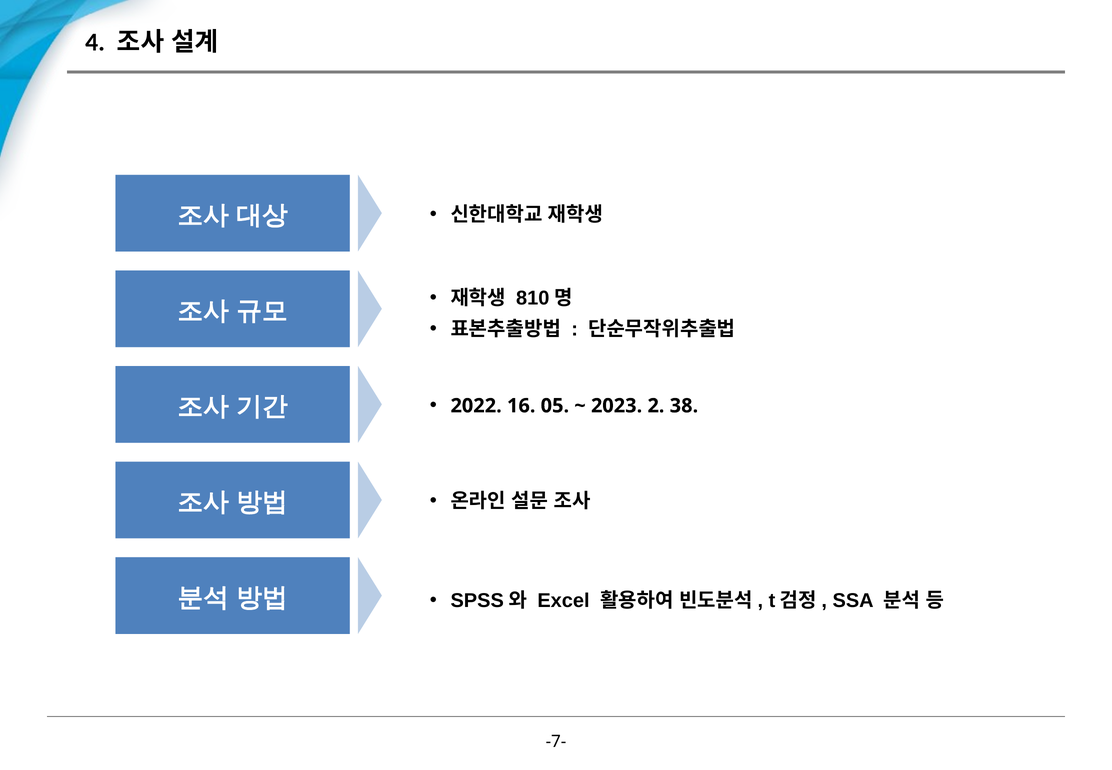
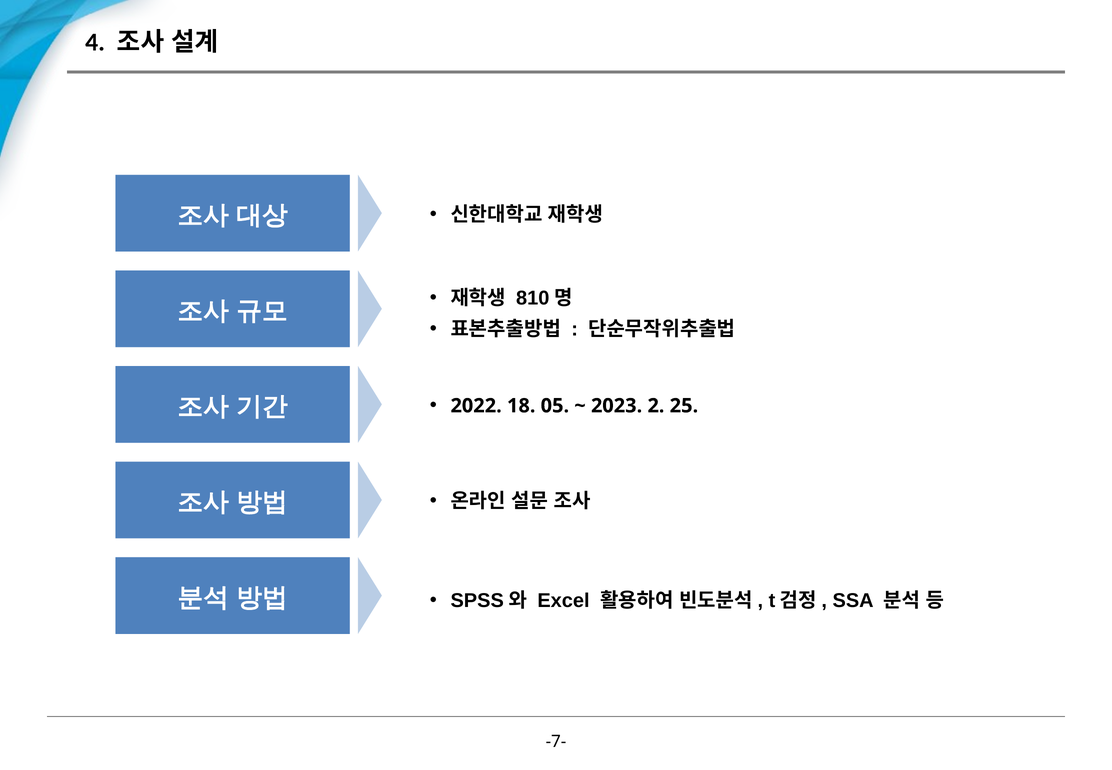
16: 16 -> 18
38: 38 -> 25
